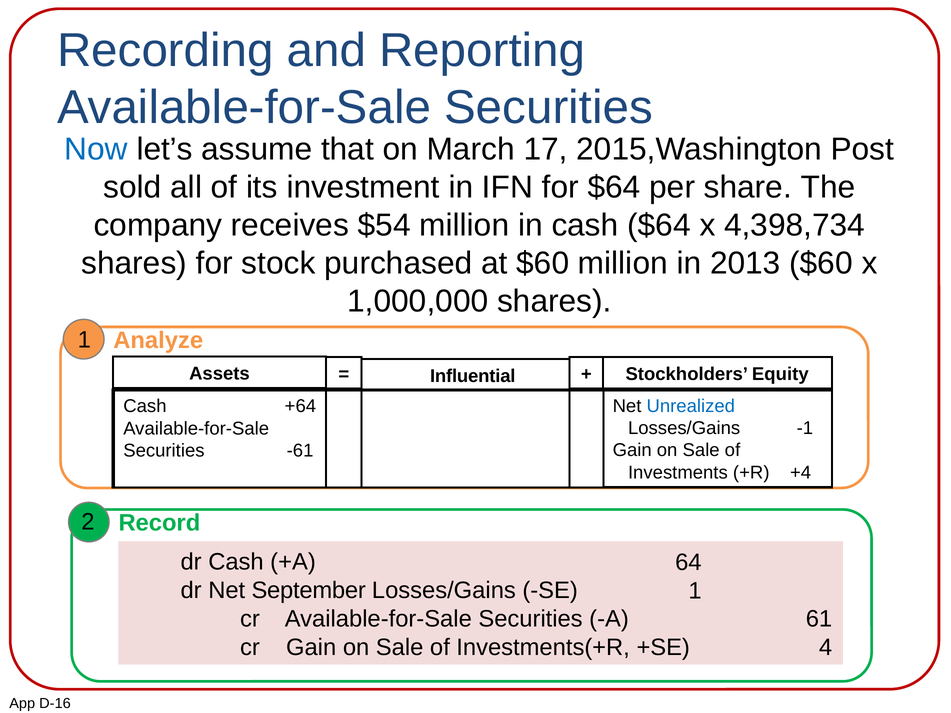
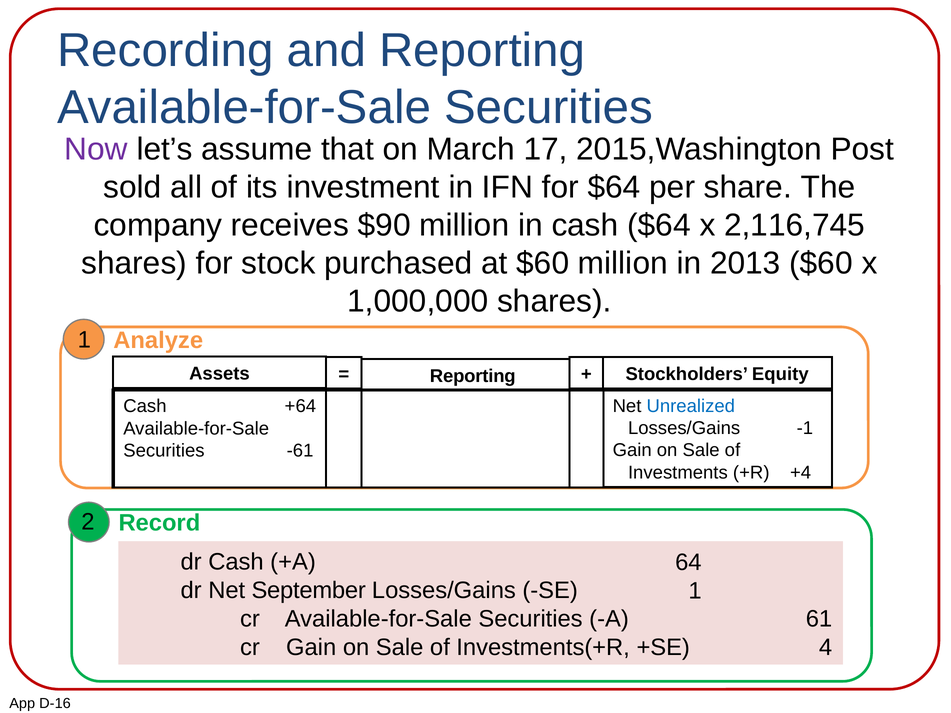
Now colour: blue -> purple
$54: $54 -> $90
4,398,734: 4,398,734 -> 2,116,745
Influential at (473, 376): Influential -> Reporting
